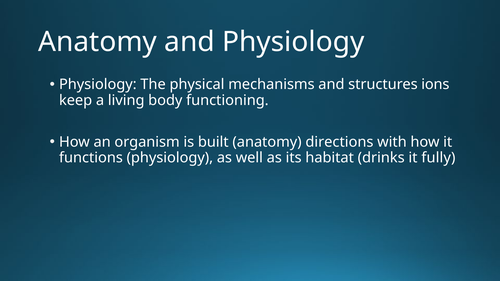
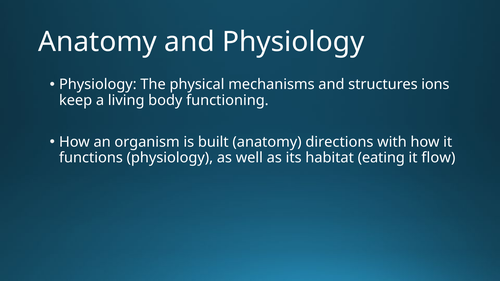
drinks: drinks -> eating
fully: fully -> flow
